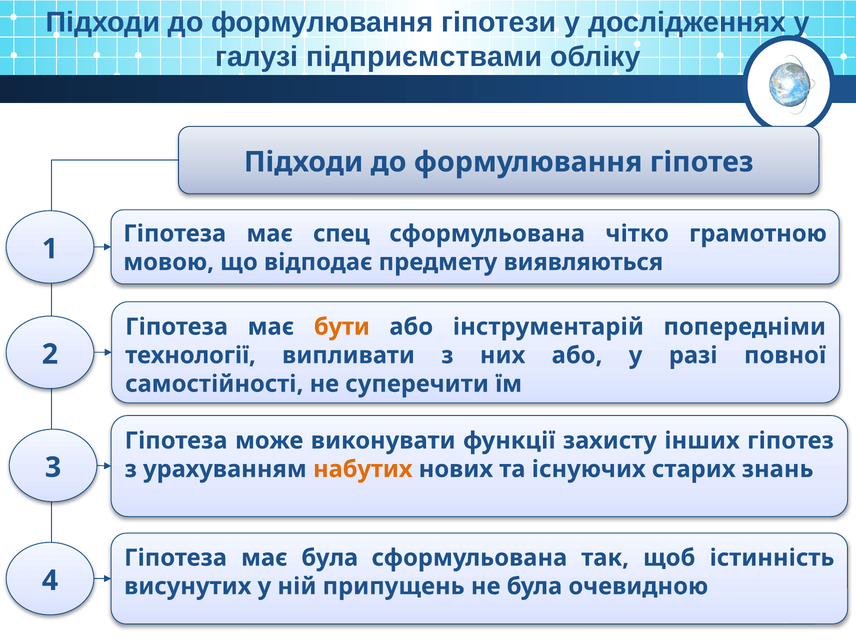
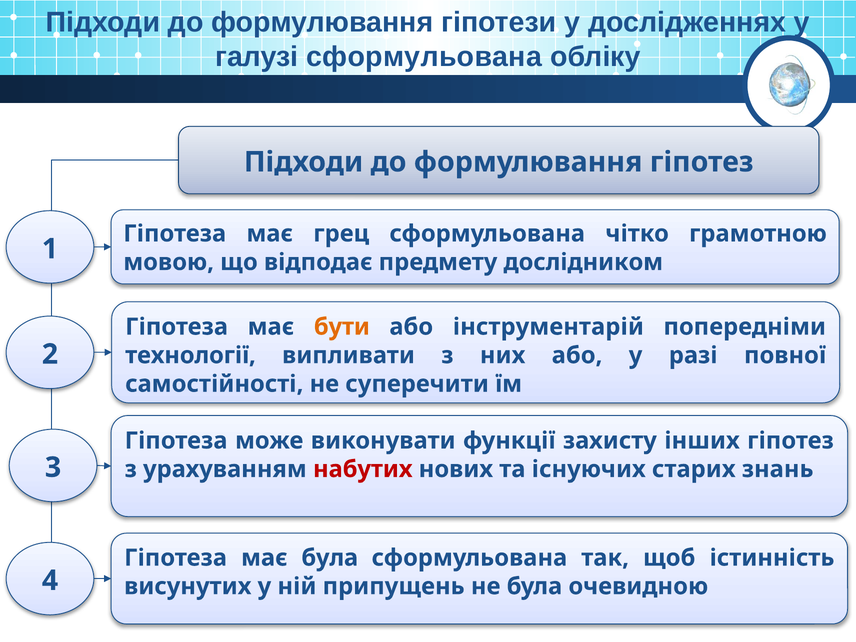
галузі підприємствами: підприємствами -> сформульована
спец: спец -> грец
виявляються: виявляються -> дослідником
набутих colour: orange -> red
